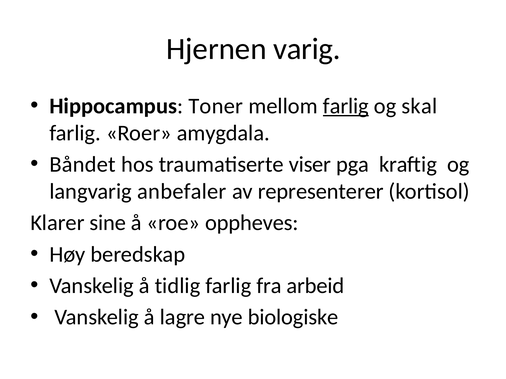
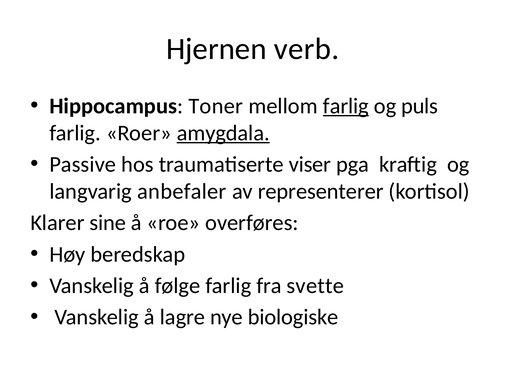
varig: varig -> verb
skal: skal -> puls
amygdala underline: none -> present
Båndet: Båndet -> Passive
oppheves: oppheves -> overføres
tidlig: tidlig -> følge
arbeid: arbeid -> svette
